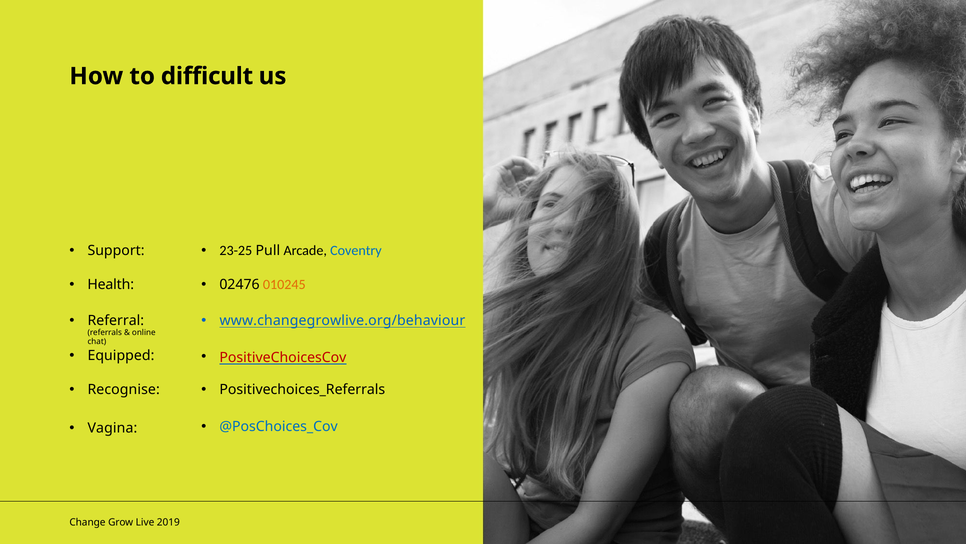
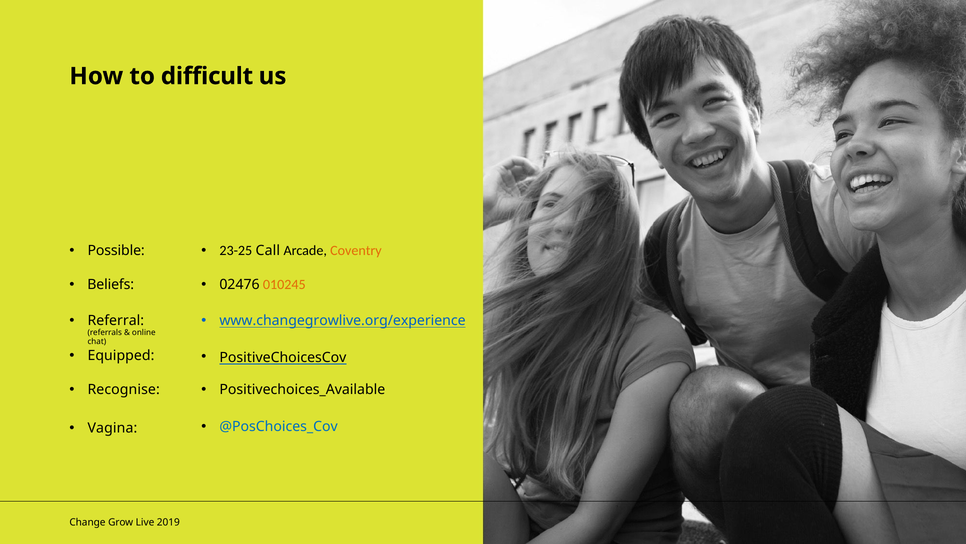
Support: Support -> Possible
Pull: Pull -> Call
Coventry colour: blue -> orange
Health: Health -> Beliefs
www.changegrowlive.org/behaviour: www.changegrowlive.org/behaviour -> www.changegrowlive.org/experience
PositiveChoicesCov colour: red -> black
Positivechoices_Referrals: Positivechoices_Referrals -> Positivechoices_Available
